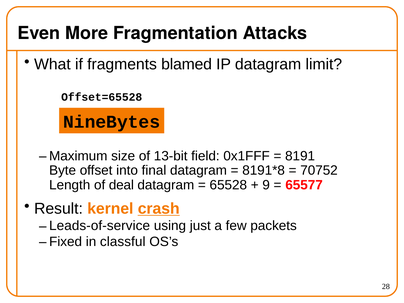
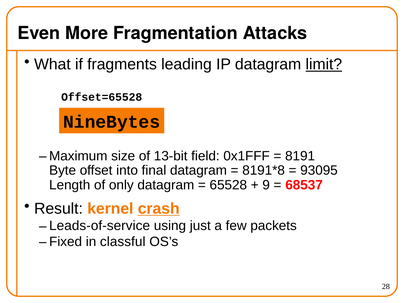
blamed: blamed -> leading
limit underline: none -> present
70752: 70752 -> 93095
deal: deal -> only
65577: 65577 -> 68537
